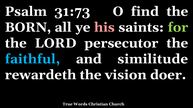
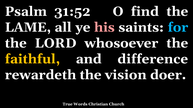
31:73: 31:73 -> 31:52
BORN: BORN -> LAME
for colour: light green -> light blue
persecutor: persecutor -> whosoever
faithful colour: light blue -> yellow
similitude: similitude -> difference
